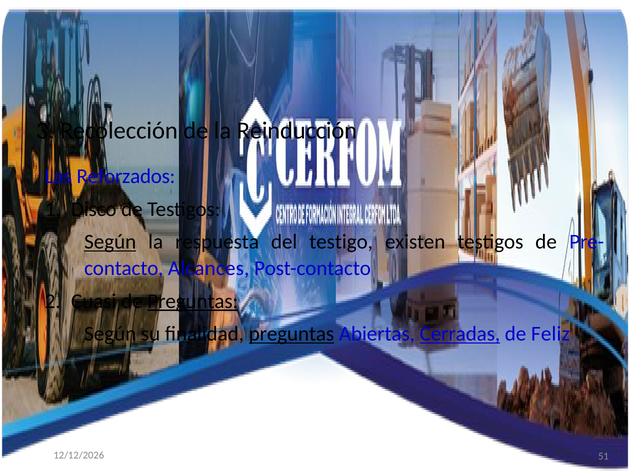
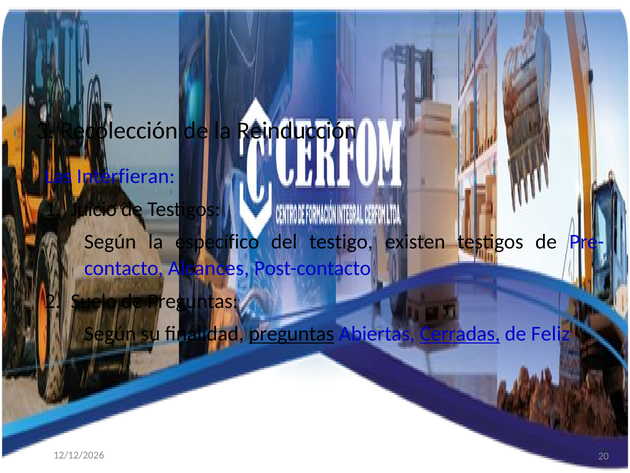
Reforzados: Reforzados -> Interfieran
Disco: Disco -> Juicio
Según at (110, 242) underline: present -> none
respuesta: respuesta -> específico
Cuasi: Cuasi -> Suelo
Preguntas at (193, 301) underline: present -> none
51: 51 -> 20
